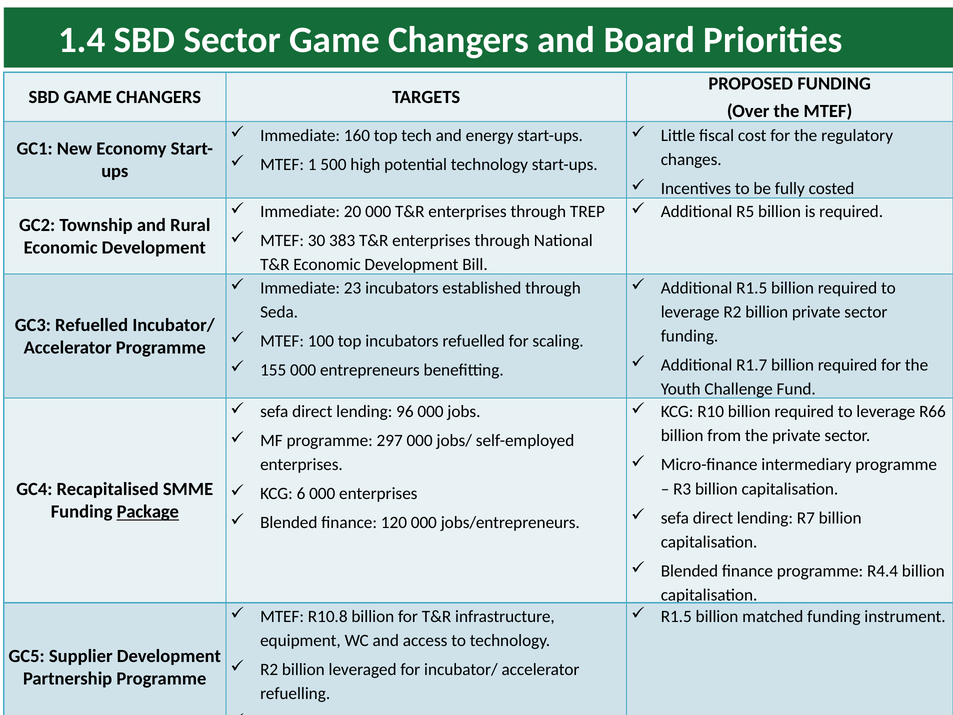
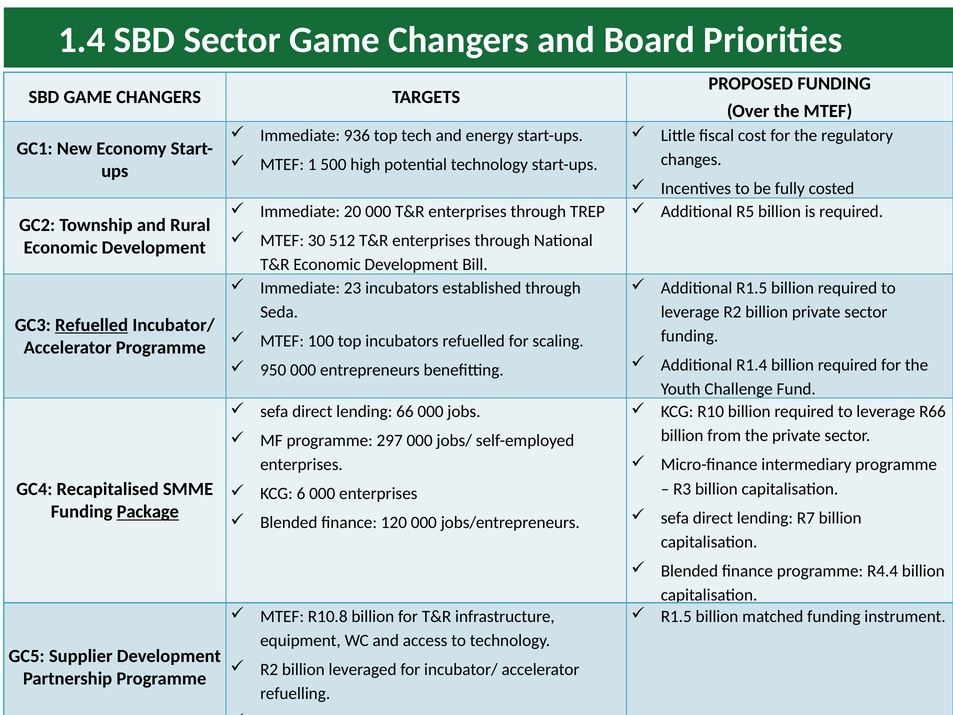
160: 160 -> 936
383: 383 -> 512
Refuelled at (92, 325) underline: none -> present
R1.7: R1.7 -> R1.4
155: 155 -> 950
96: 96 -> 66
